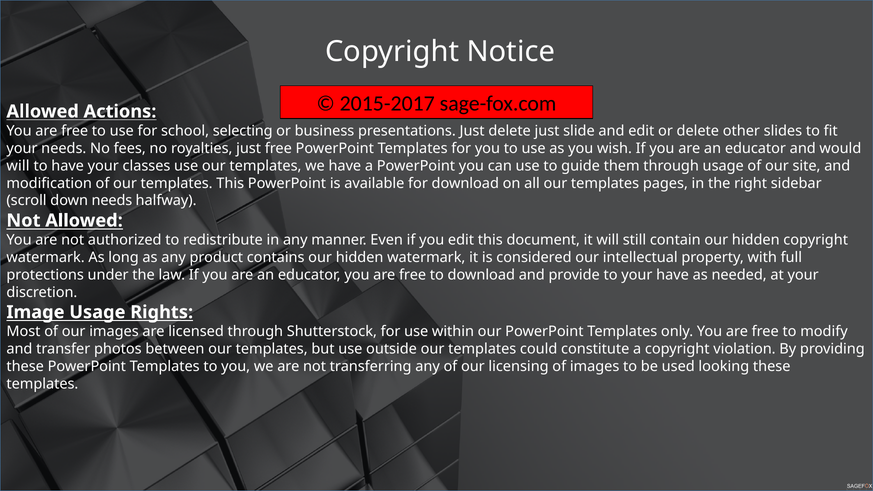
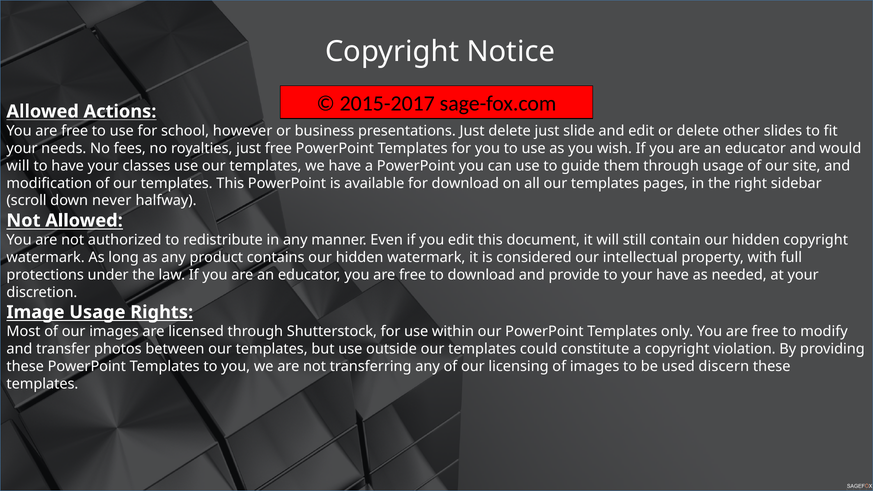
selecting: selecting -> however
down needs: needs -> never
looking: looking -> discern
